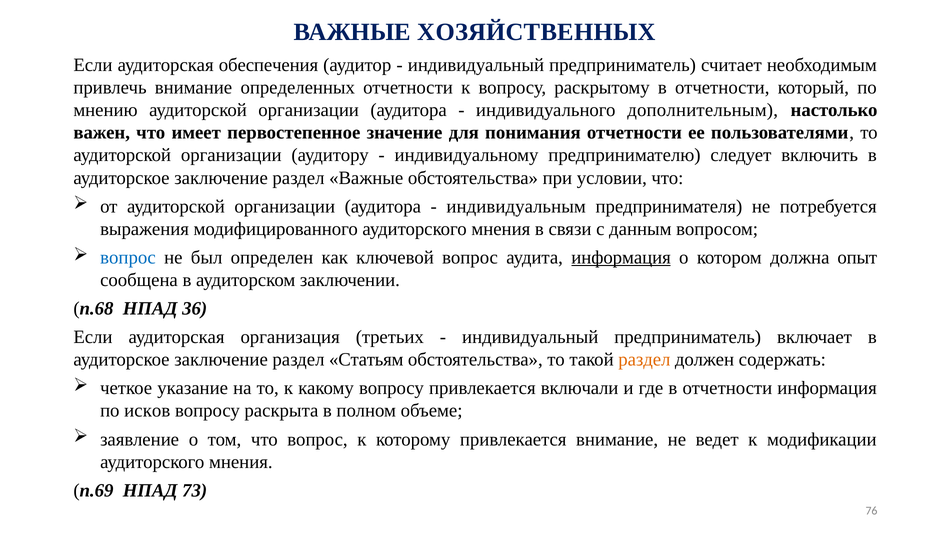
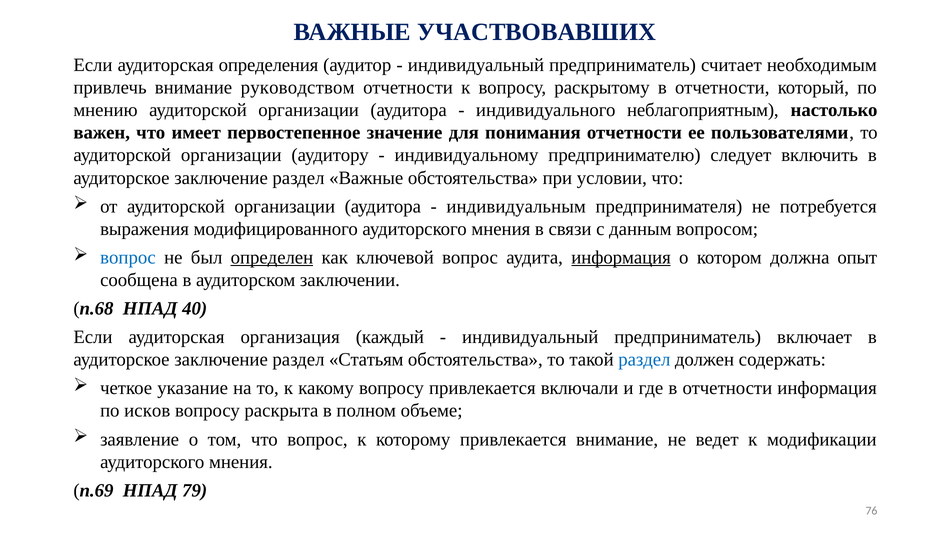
ХОЗЯЙСТВЕННЫХ: ХОЗЯЙСТВЕННЫХ -> УЧАСТВОВАВШИХ
обеспечения: обеспечения -> определения
определенных: определенных -> руководством
дополнительным: дополнительным -> неблагоприятным
определен underline: none -> present
36: 36 -> 40
третьих: третьих -> каждый
раздел at (644, 359) colour: orange -> blue
73: 73 -> 79
